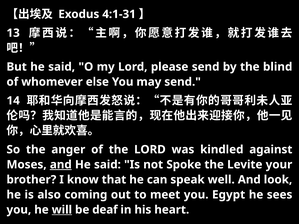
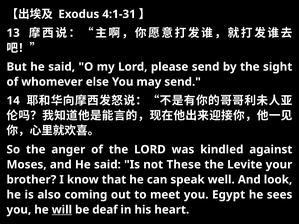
blind: blind -> sight
and at (61, 165) underline: present -> none
Spoke: Spoke -> These
